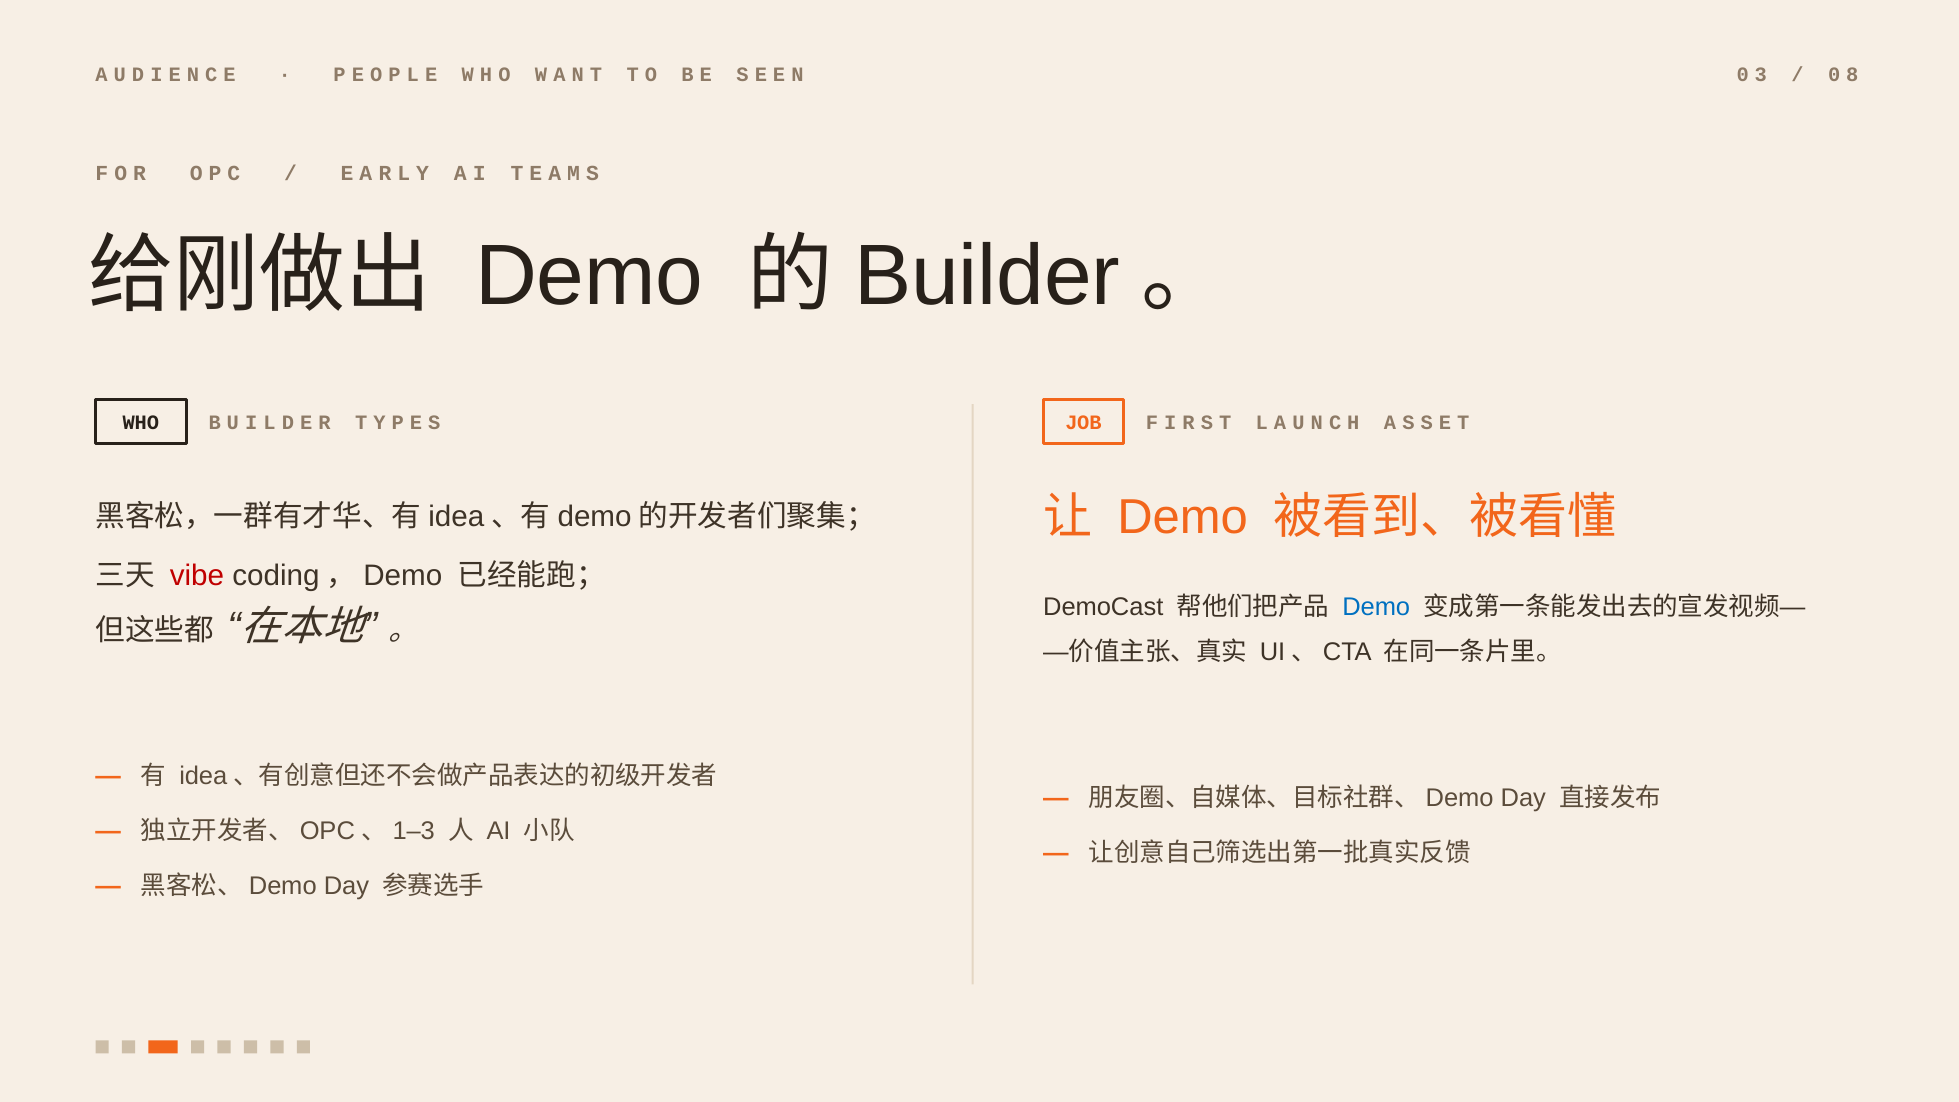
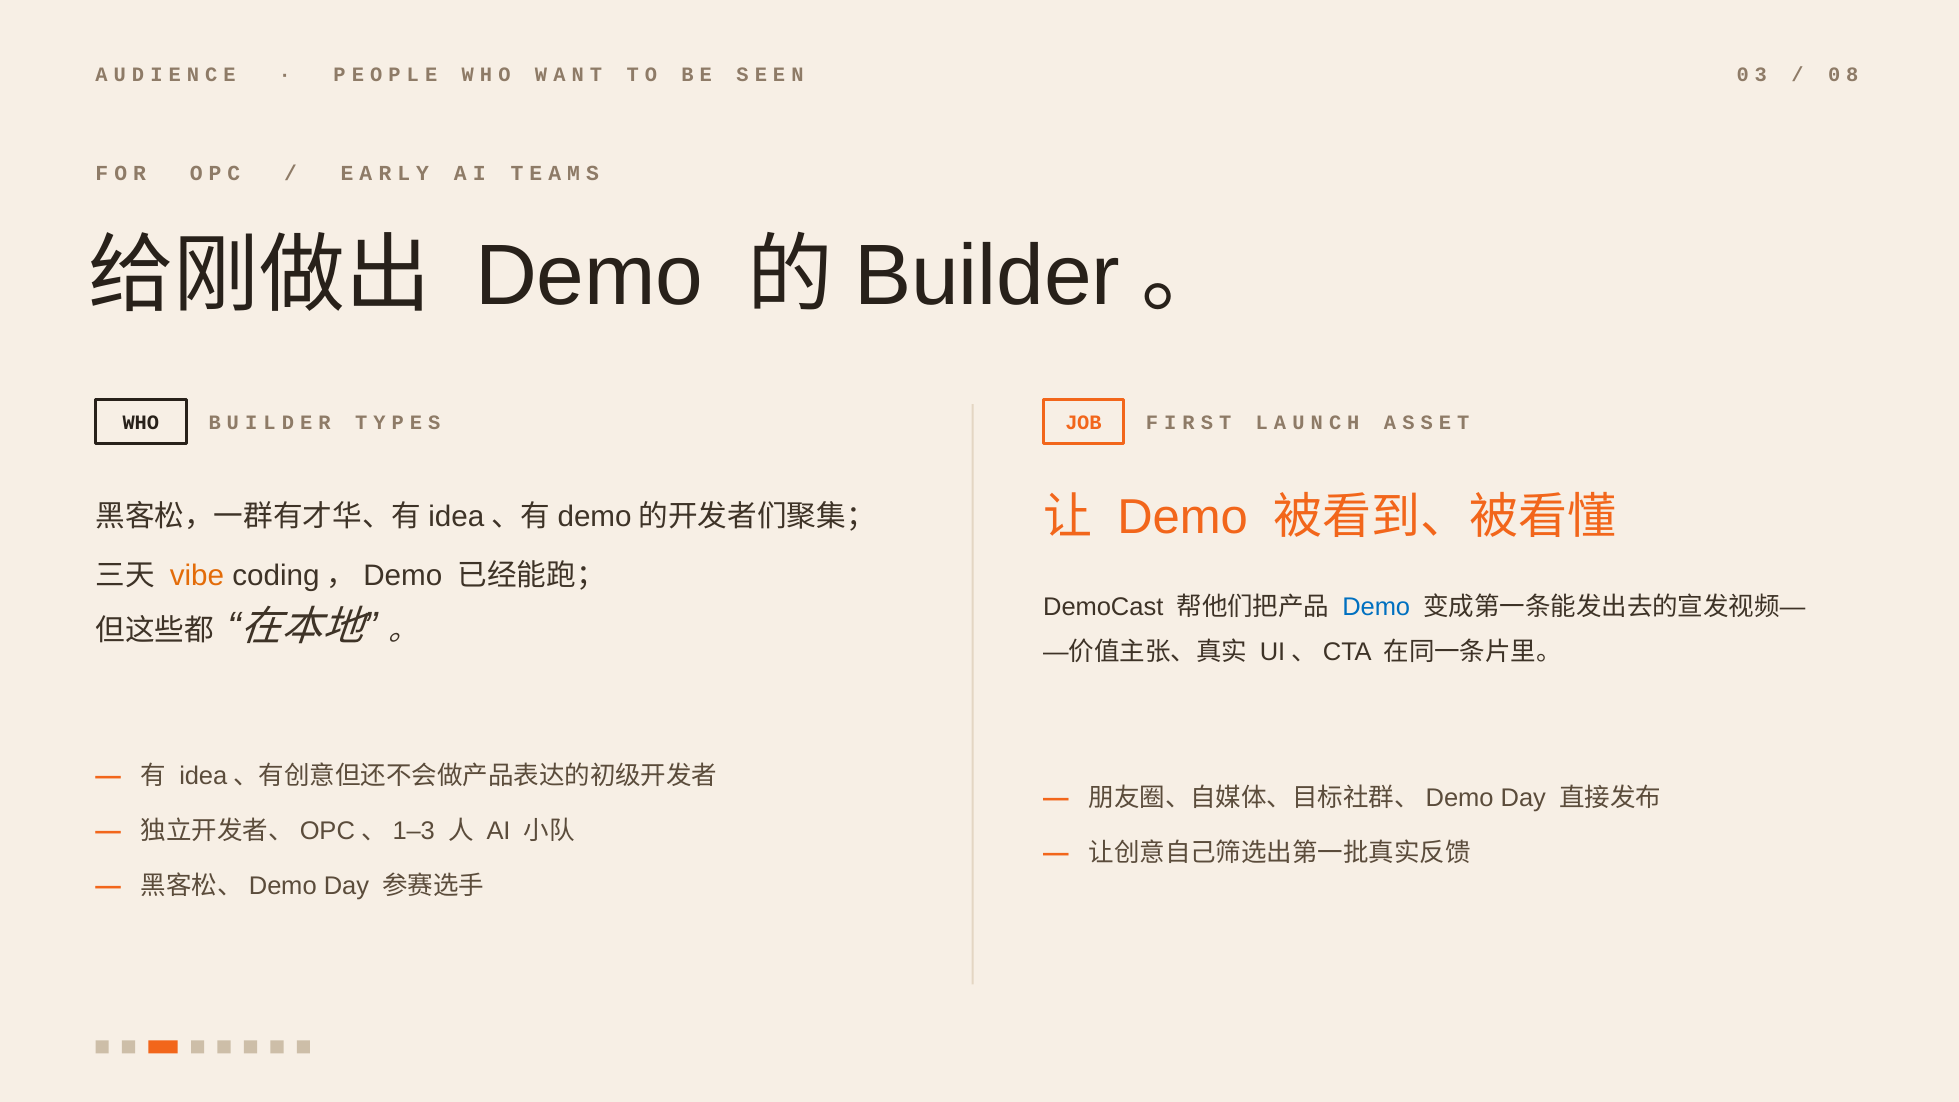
vibe colour: red -> orange
